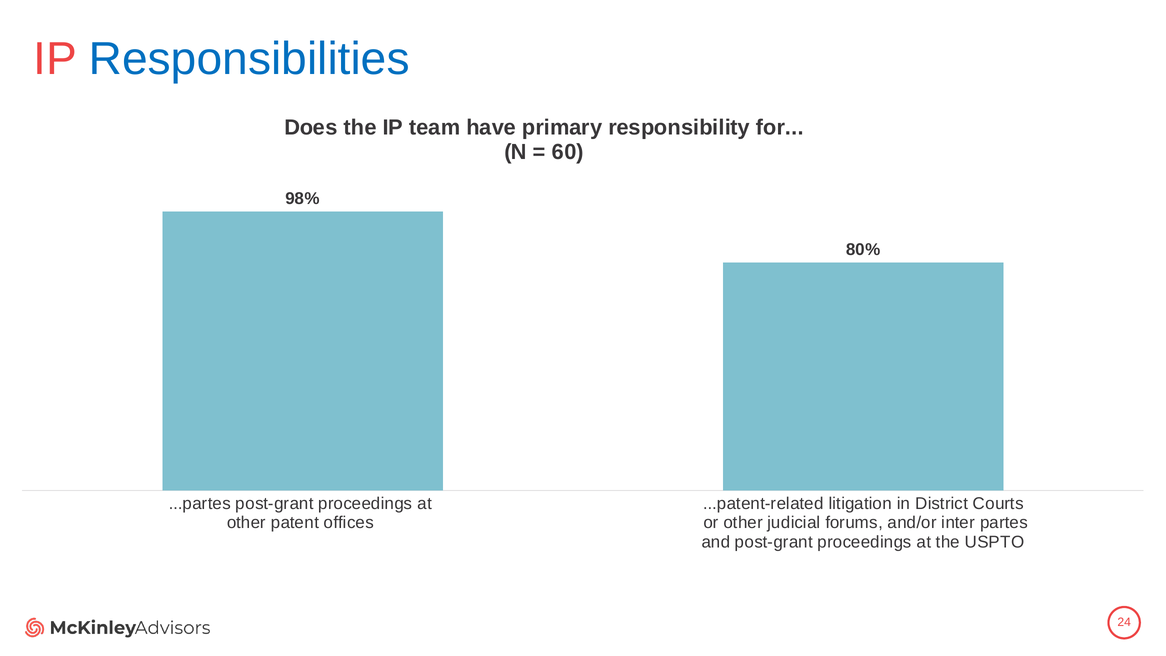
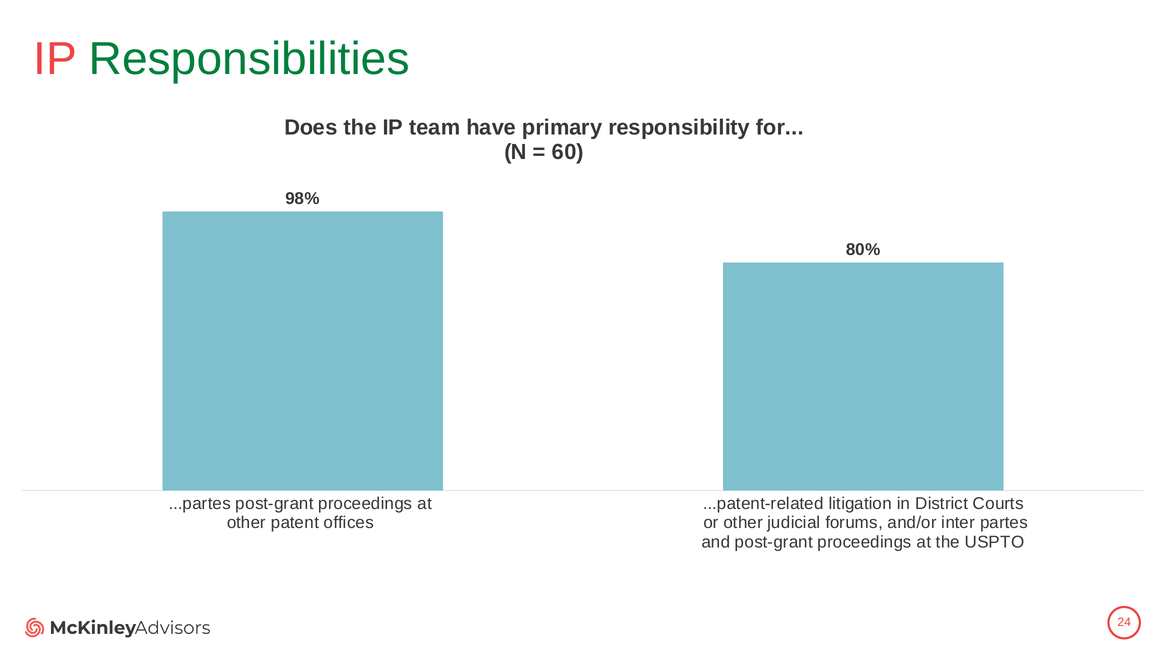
Responsibilities colour: blue -> green
